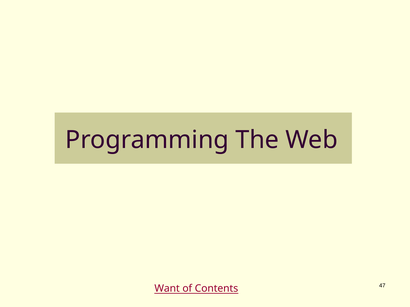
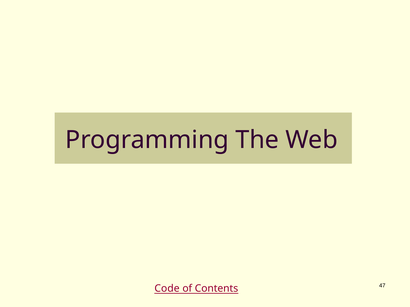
Want: Want -> Code
